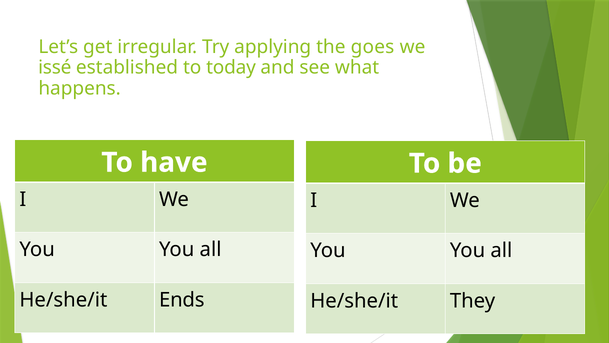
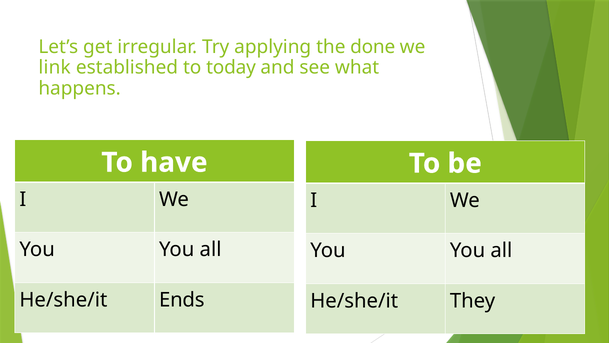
goes: goes -> done
issé: issé -> link
